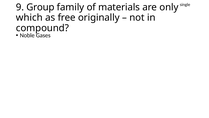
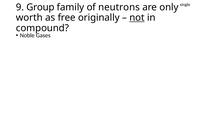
materials: materials -> neutrons
which: which -> worth
not underline: none -> present
